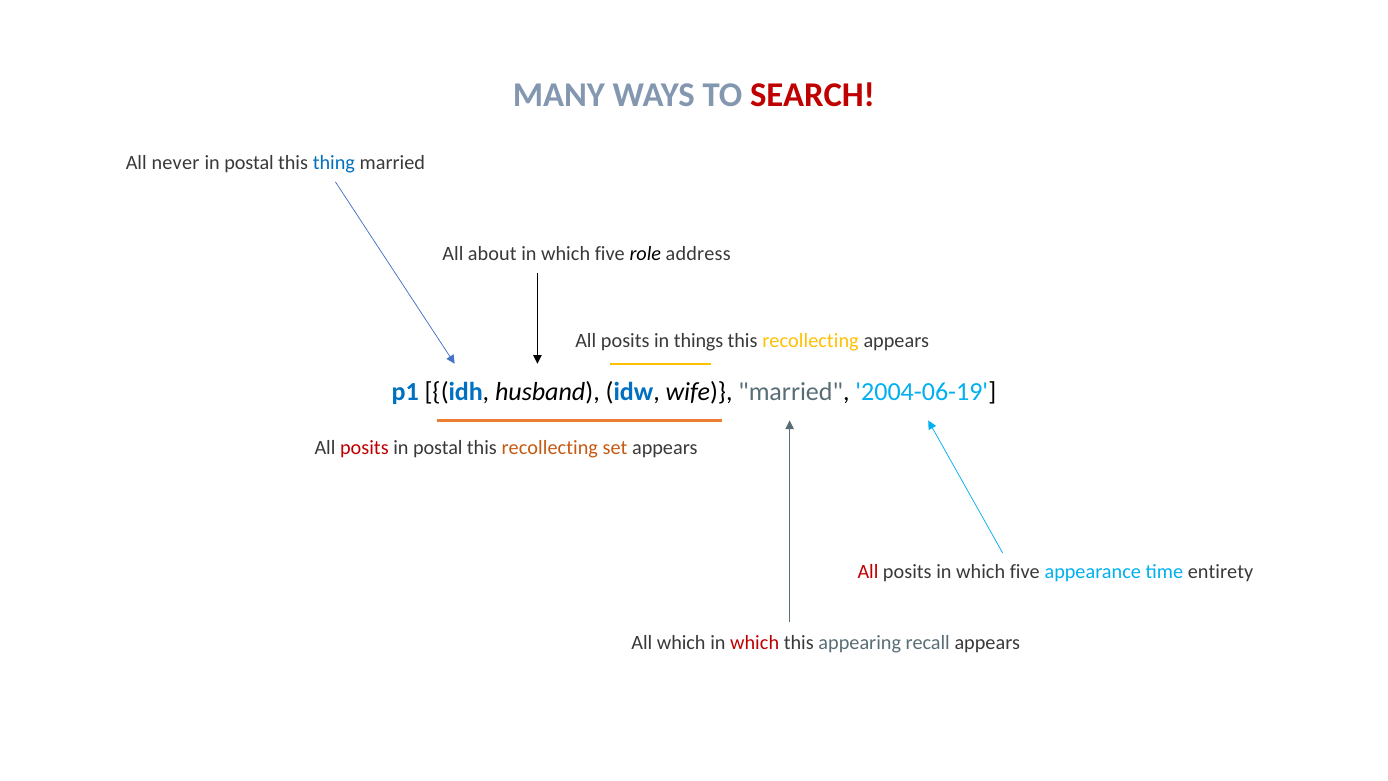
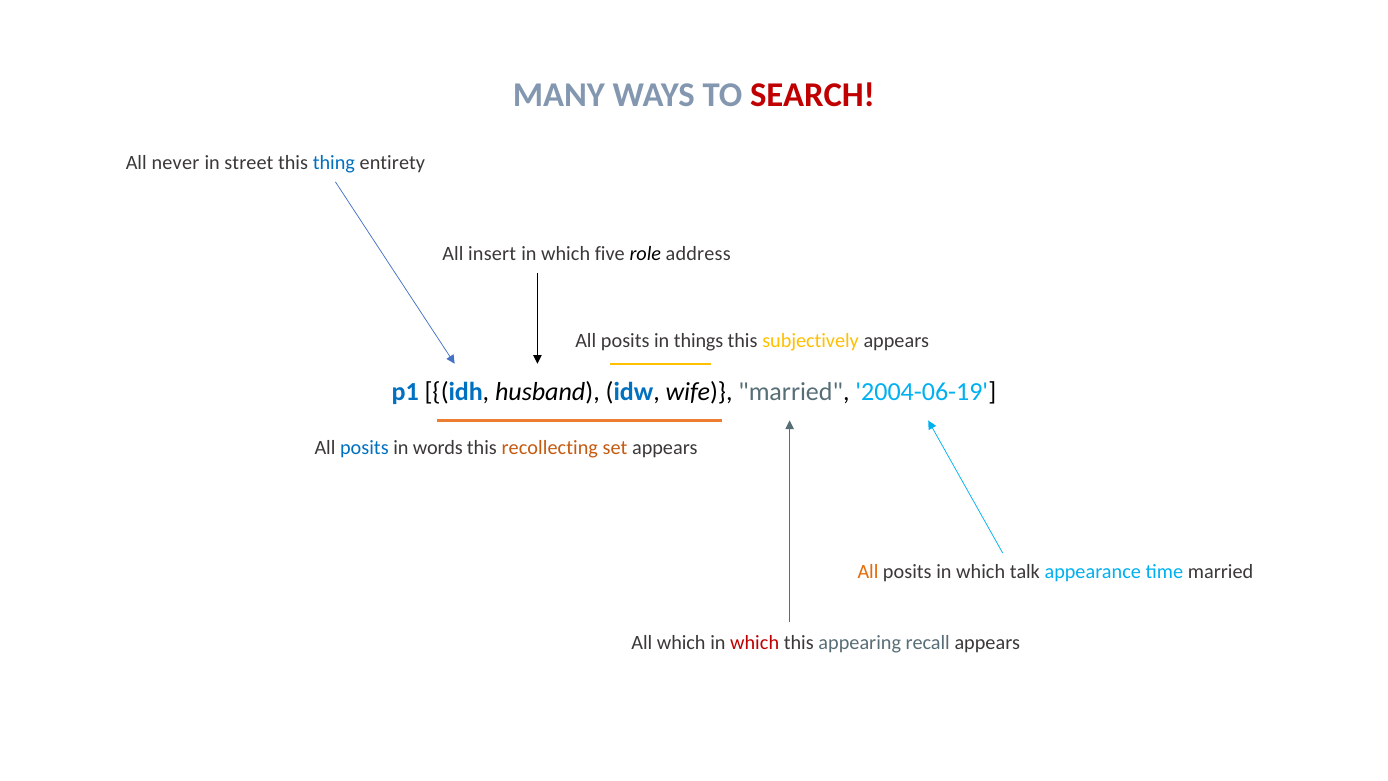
postal at (249, 163): postal -> street
thing married: married -> entirety
about: about -> insert
recollecting at (811, 341): recollecting -> subjectively
posits at (364, 447) colour: red -> blue
postal at (438, 447): postal -> words
All at (868, 571) colour: red -> orange
posits in which five: five -> talk
time entirety: entirety -> married
